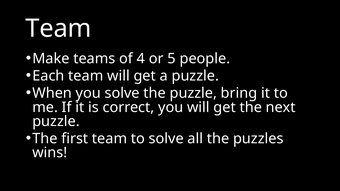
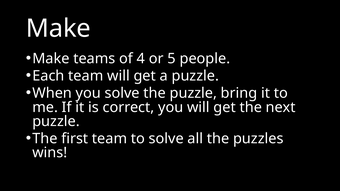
Team at (58, 29): Team -> Make
